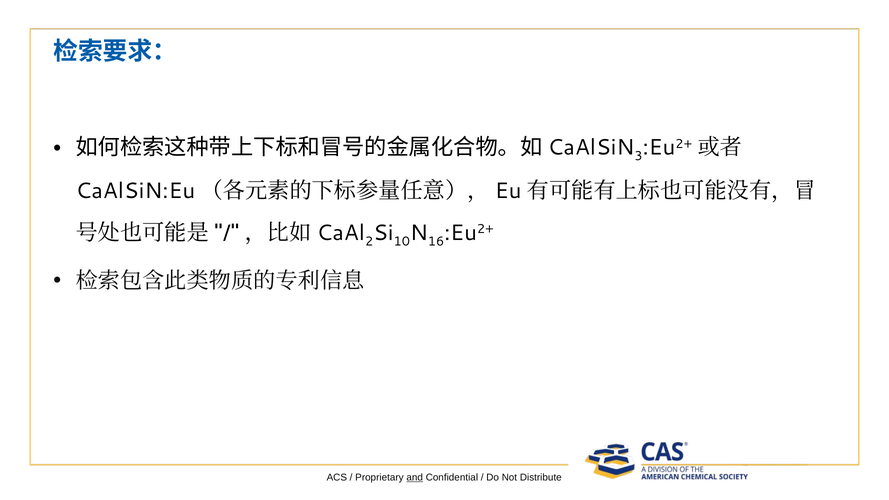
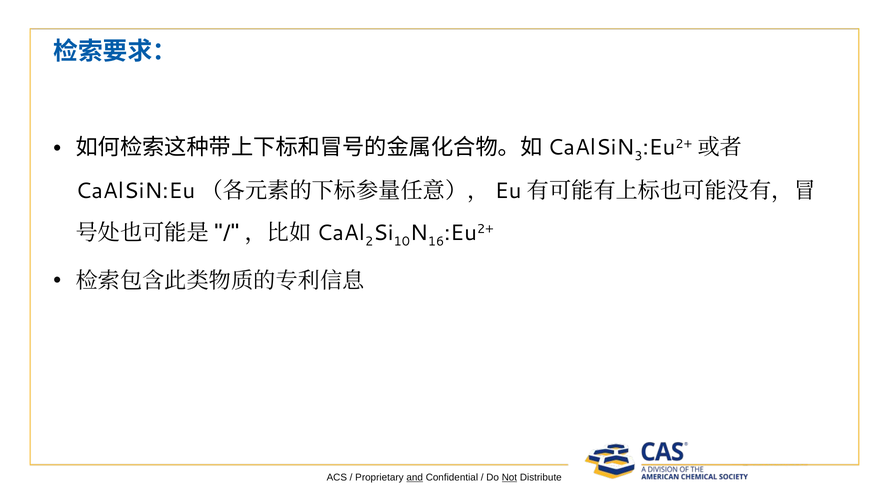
Not underline: none -> present
